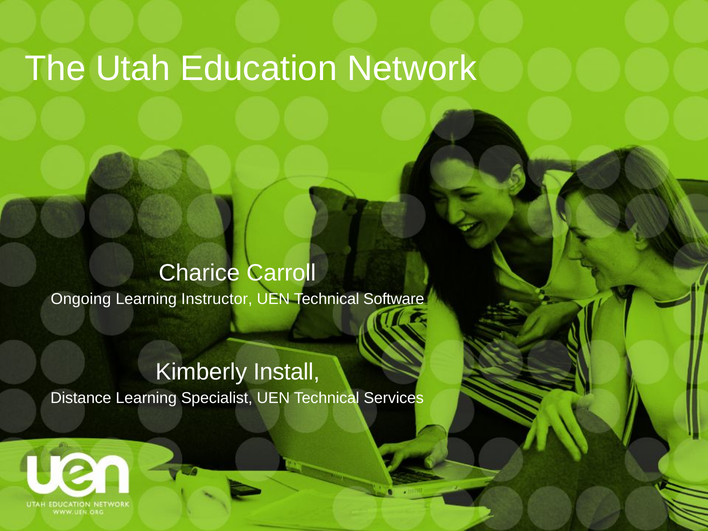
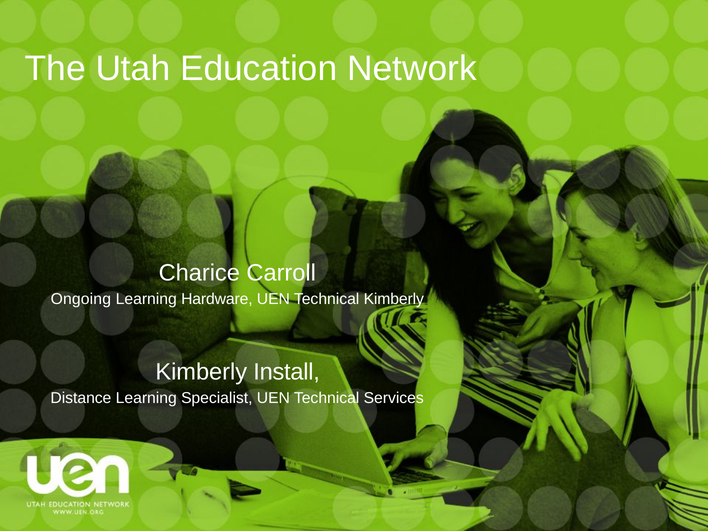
Instructor: Instructor -> Hardware
Technical Software: Software -> Kimberly
